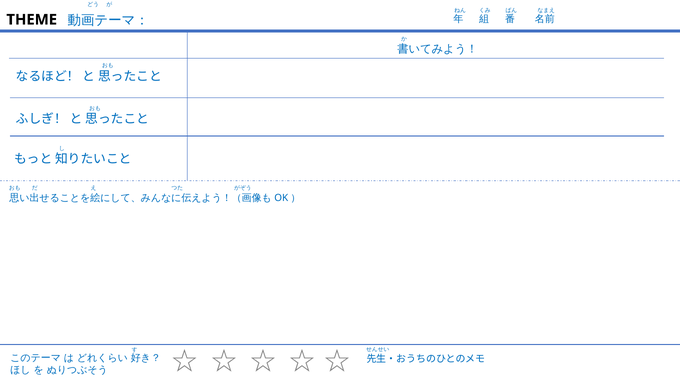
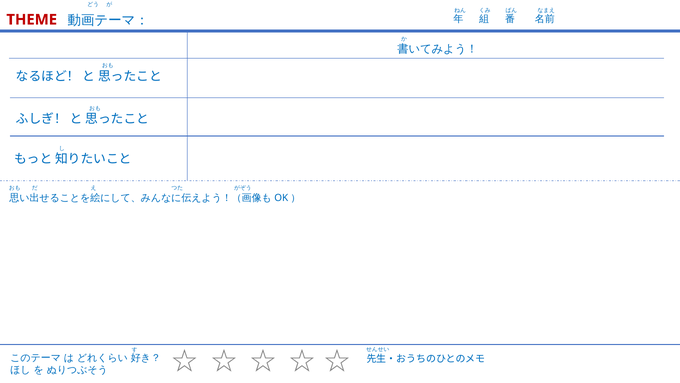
THEME colour: black -> red
